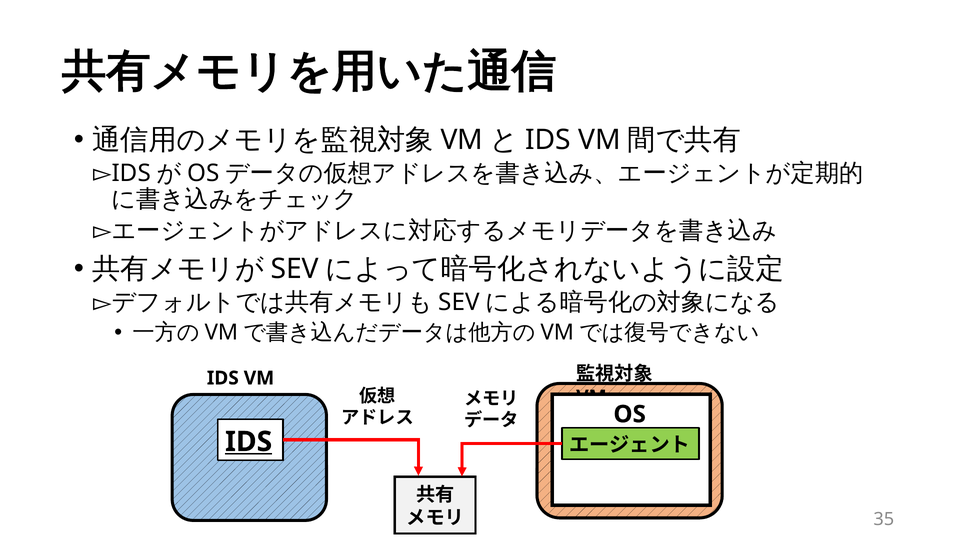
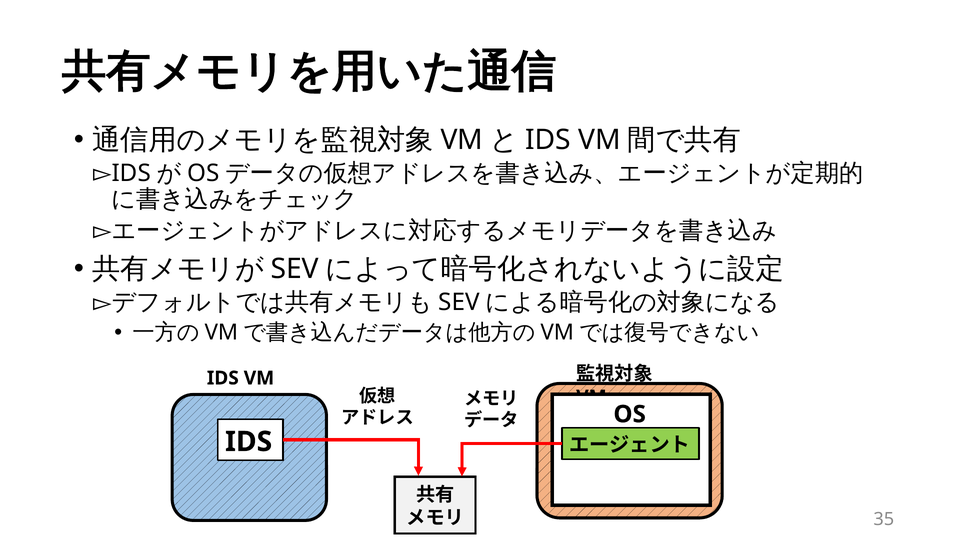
IDS at (249, 441) underline: present -> none
